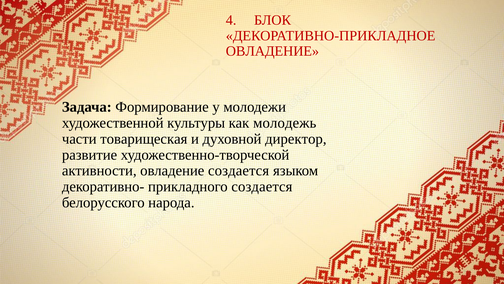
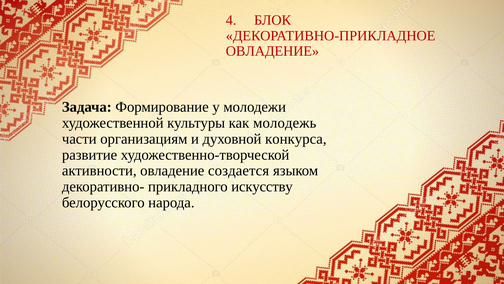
товарищеская: товарищеская -> организациям
директор: директор -> конкурса
прикладного создается: создается -> искусству
